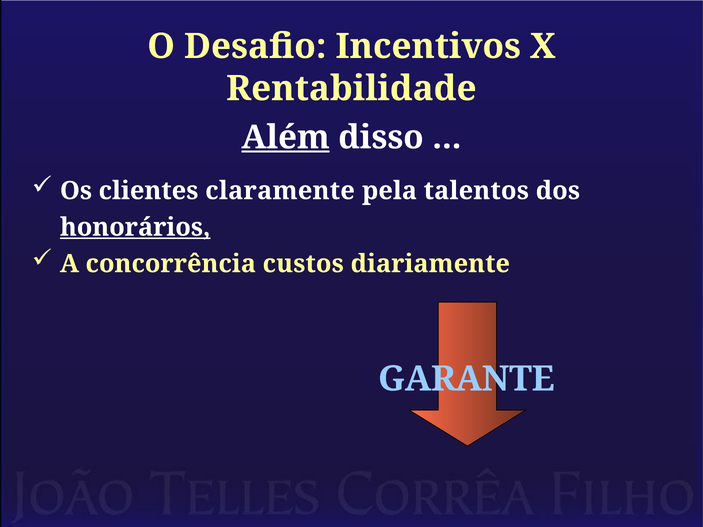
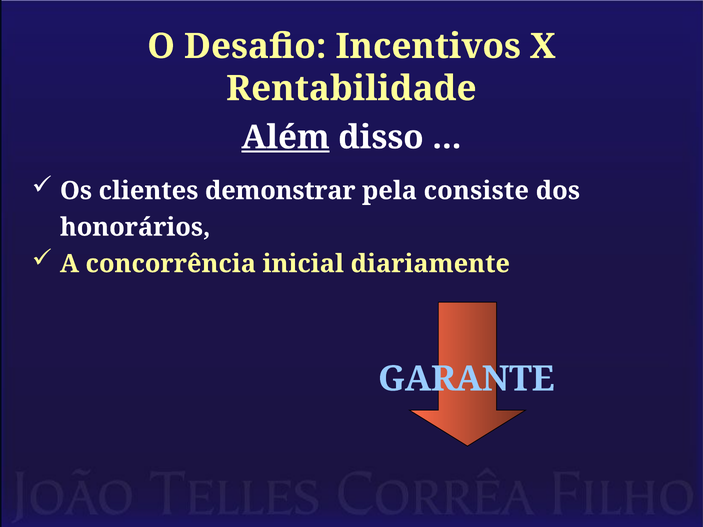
claramente: claramente -> demonstrar
talentos: talentos -> consiste
honorários underline: present -> none
custos: custos -> inicial
